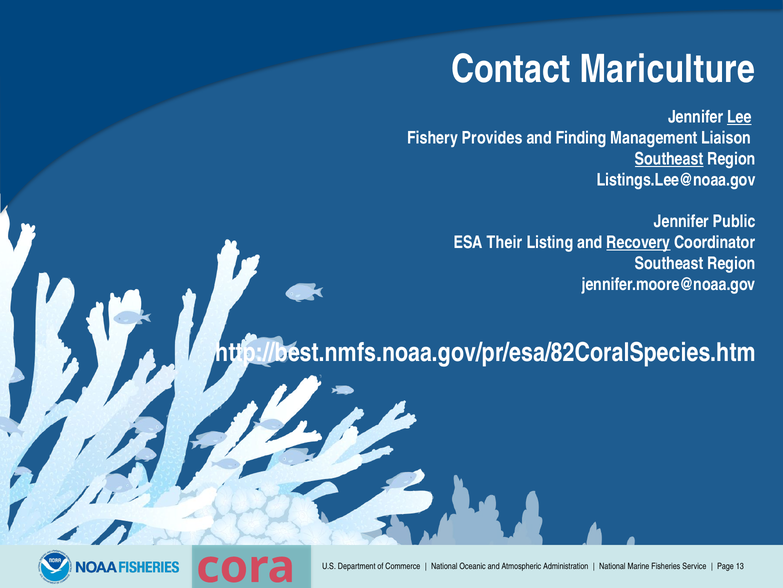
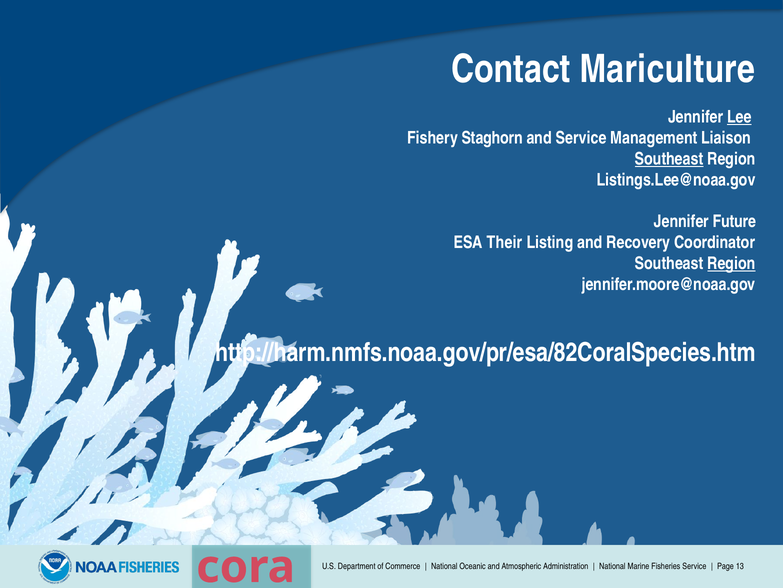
Provides: Provides -> Staghorn
and Finding: Finding -> Service
Public: Public -> Future
Recovery underline: present -> none
Region at (731, 263) underline: none -> present
http://best.nmfs.noaa.gov/pr/esa/82CoralSpecies.htm: http://best.nmfs.noaa.gov/pr/esa/82CoralSpecies.htm -> http://harm.nmfs.noaa.gov/pr/esa/82CoralSpecies.htm
